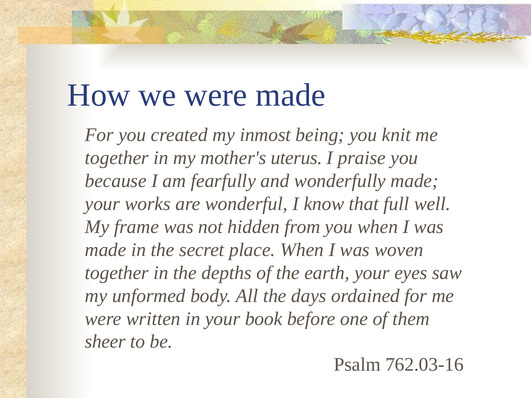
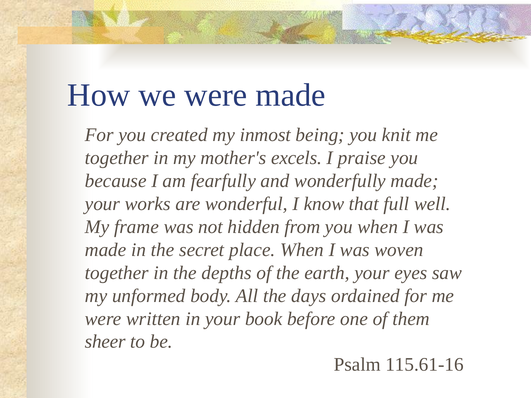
uterus: uterus -> excels
762.03-16: 762.03-16 -> 115.61-16
